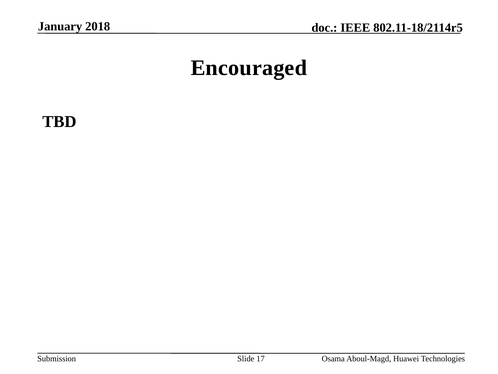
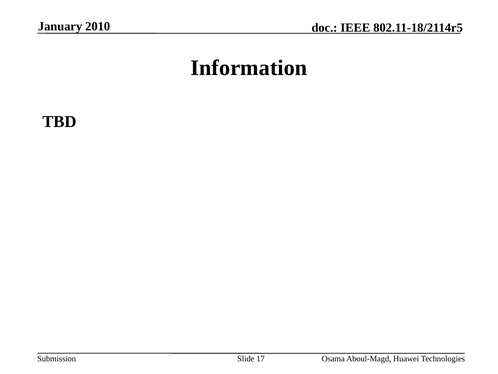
2018: 2018 -> 2010
Encouraged: Encouraged -> Information
